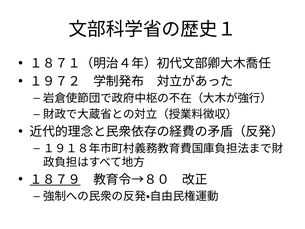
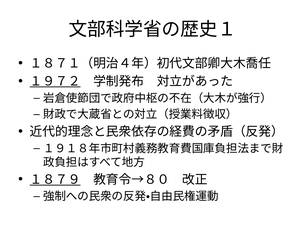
１９７２ underline: none -> present
